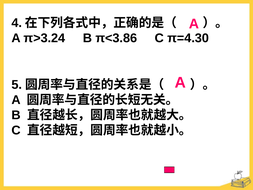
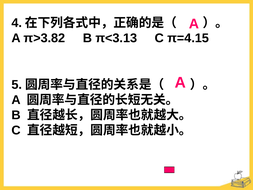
π>3.24: π>3.24 -> π>3.82
π<3.86: π<3.86 -> π<3.13
π=4.30: π=4.30 -> π=4.15
